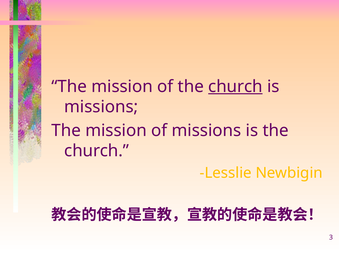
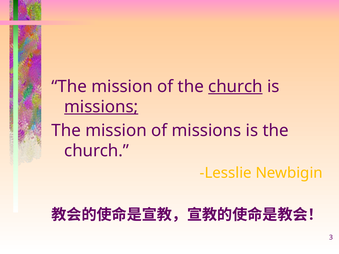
missions at (101, 107) underline: none -> present
